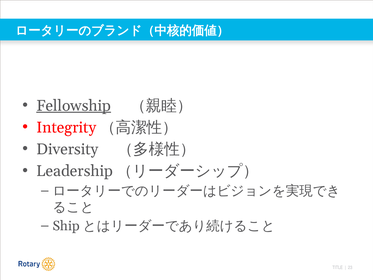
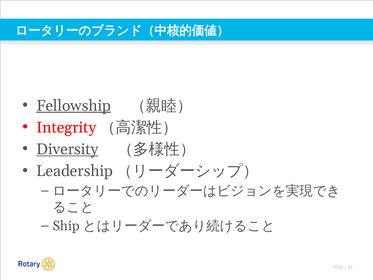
Diversity underline: none -> present
